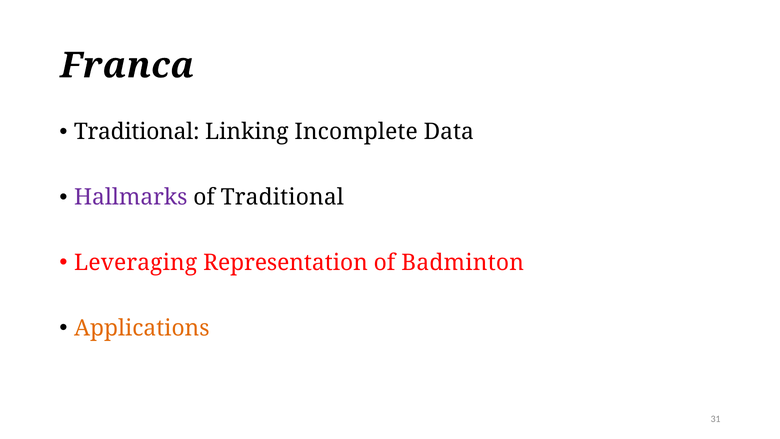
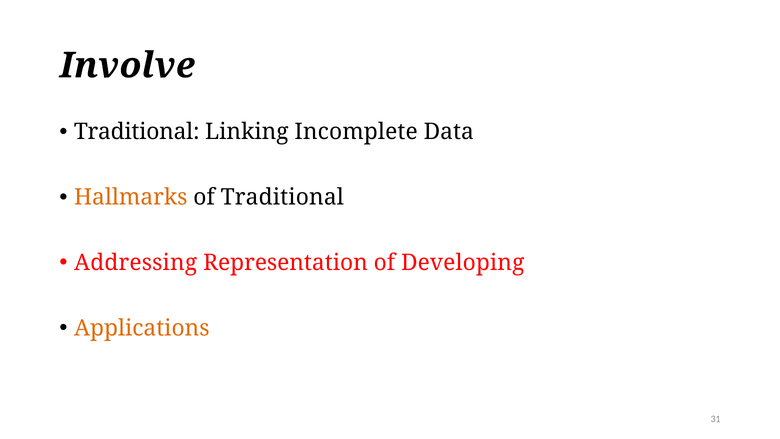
Franca: Franca -> Involve
Hallmarks colour: purple -> orange
Leveraging: Leveraging -> Addressing
Badminton: Badminton -> Developing
